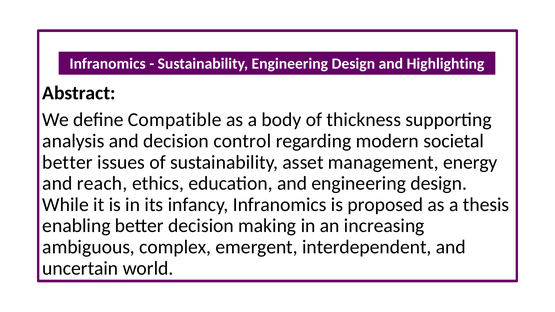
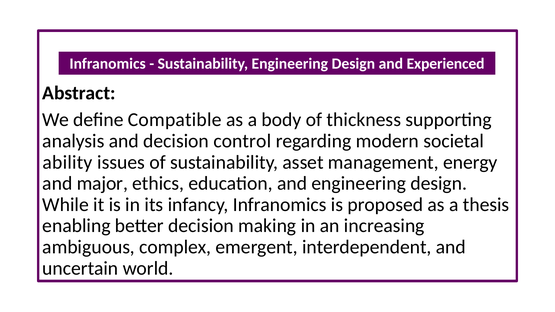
Highlighting: Highlighting -> Experienced
better at (68, 162): better -> ability
reach: reach -> major
